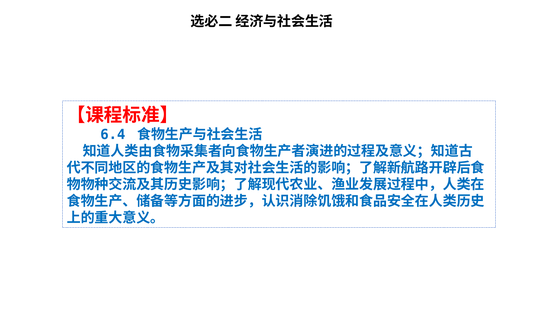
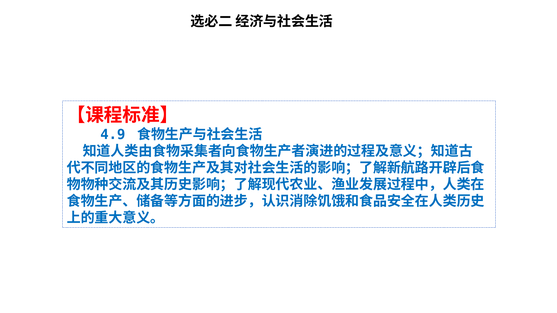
6.4: 6.4 -> 4.9
